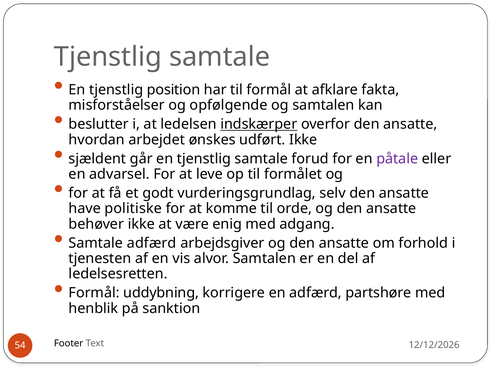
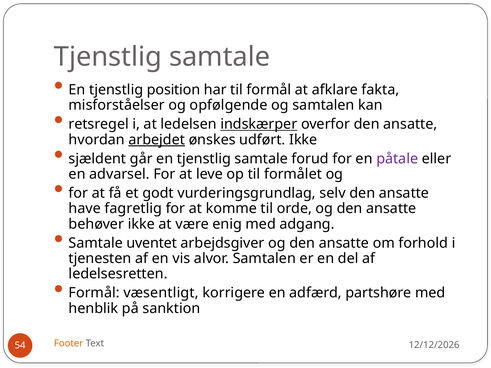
beslutter: beslutter -> retsregel
arbejdet underline: none -> present
politiske: politiske -> fagretlig
Samtale adfærd: adfærd -> uventet
uddybning: uddybning -> væsentligt
Footer colour: black -> orange
